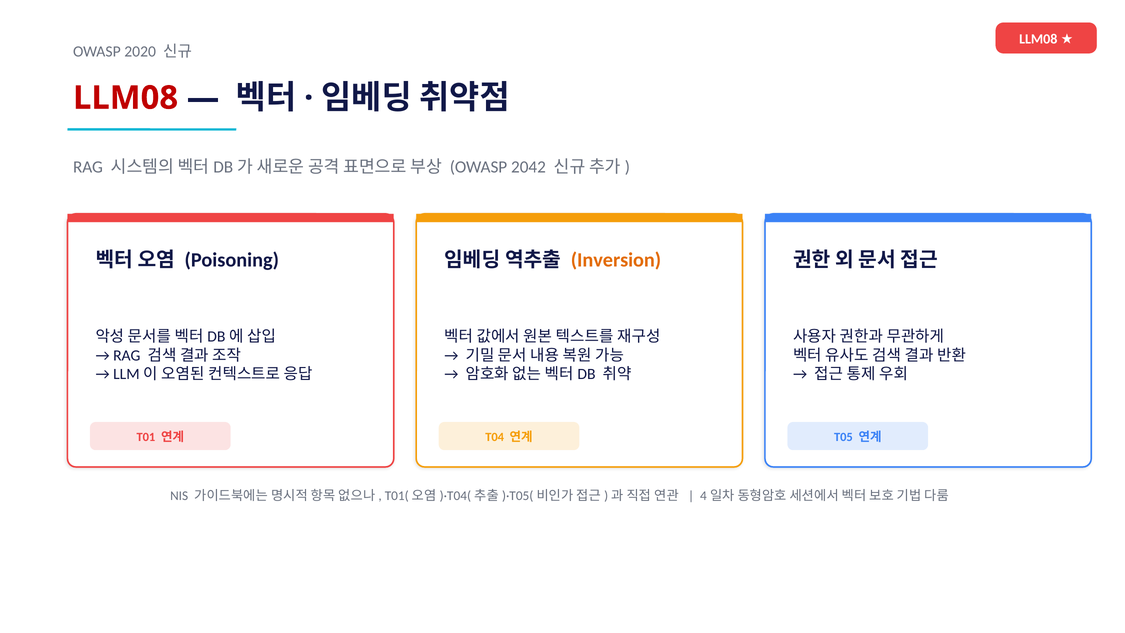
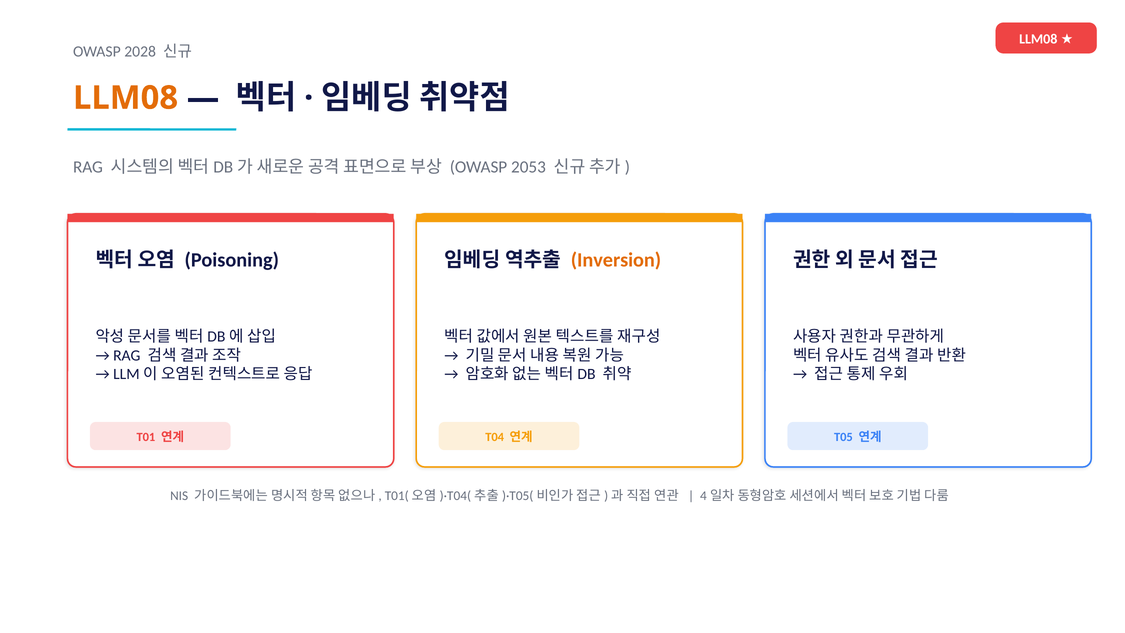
2020: 2020 -> 2028
LLM08 at (126, 98) colour: red -> orange
2042: 2042 -> 2053
